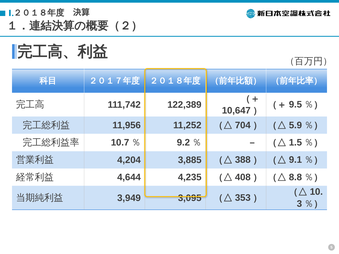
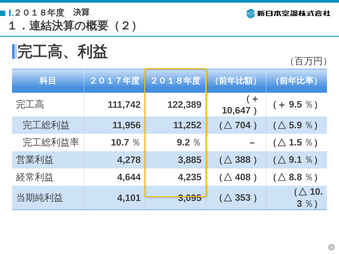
4,204: 4,204 -> 4,278
3,949: 3,949 -> 4,101
